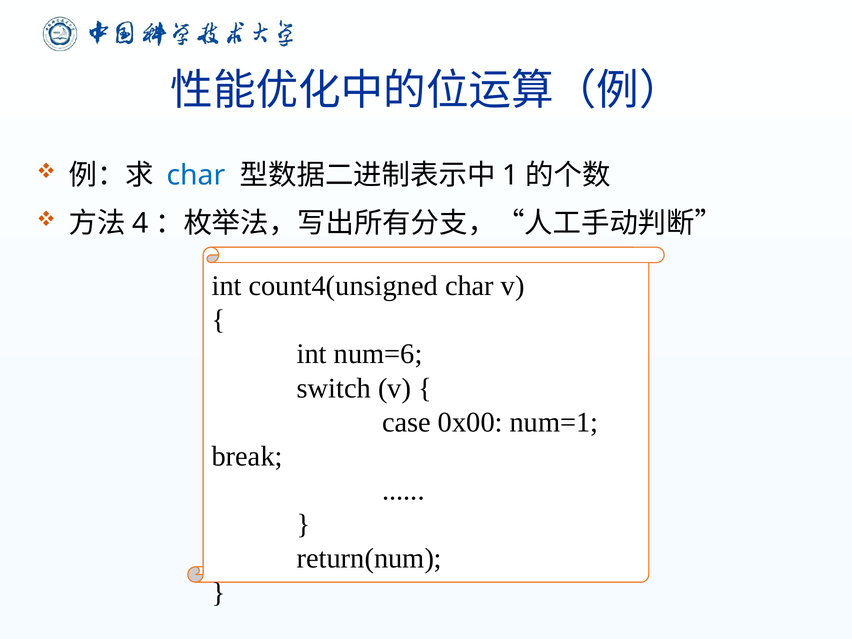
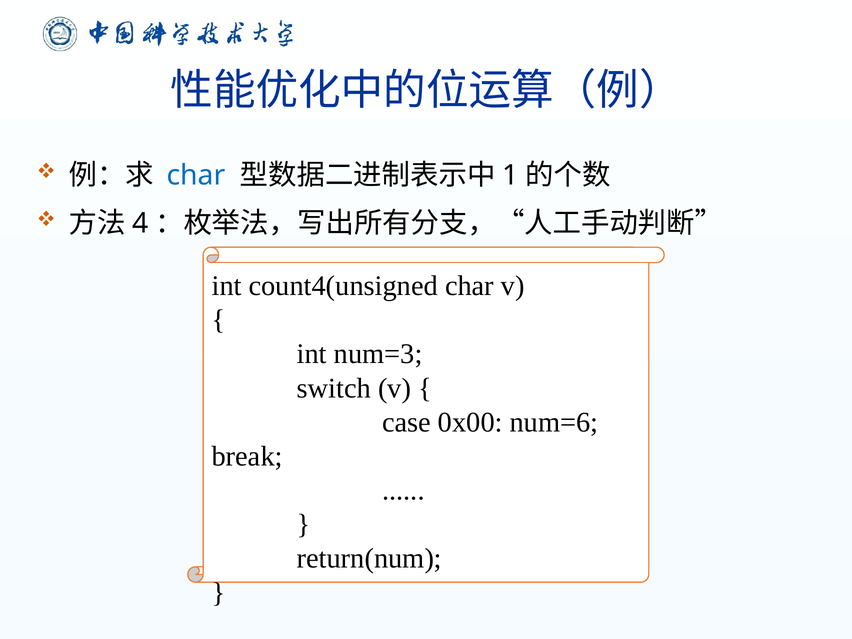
num=6: num=6 -> num=3
num=1: num=1 -> num=6
